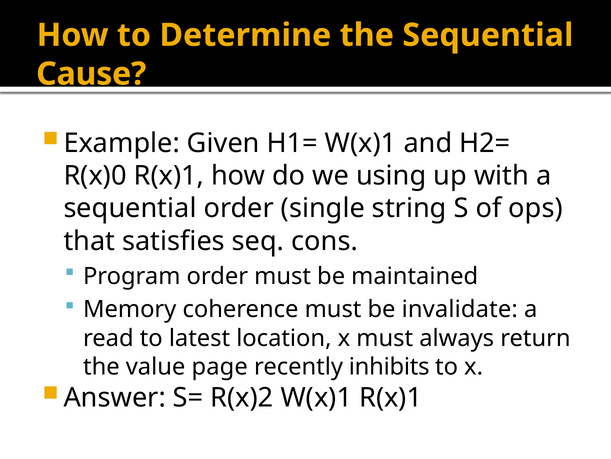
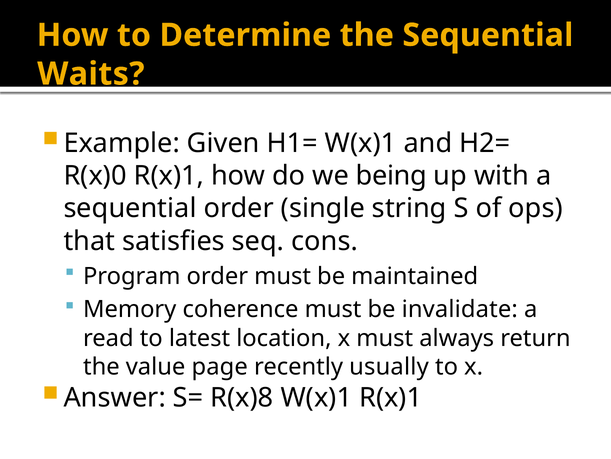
Cause: Cause -> Waits
using: using -> being
inhibits: inhibits -> usually
R(x)2: R(x)2 -> R(x)8
